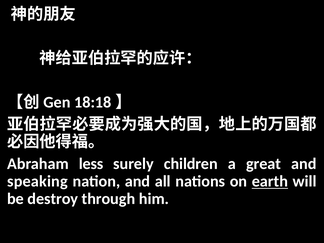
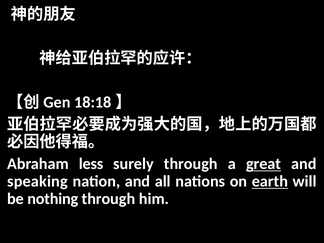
surely children: children -> through
great underline: none -> present
destroy: destroy -> nothing
